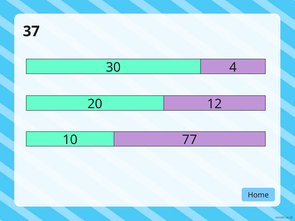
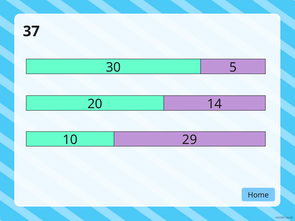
4: 4 -> 5
12: 12 -> 14
77: 77 -> 29
